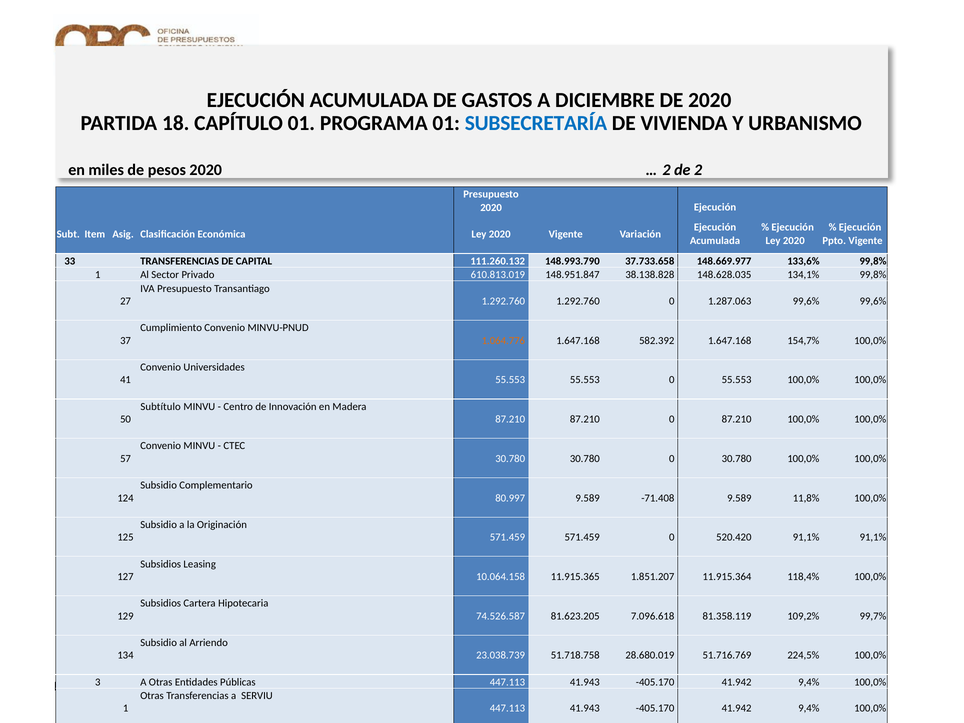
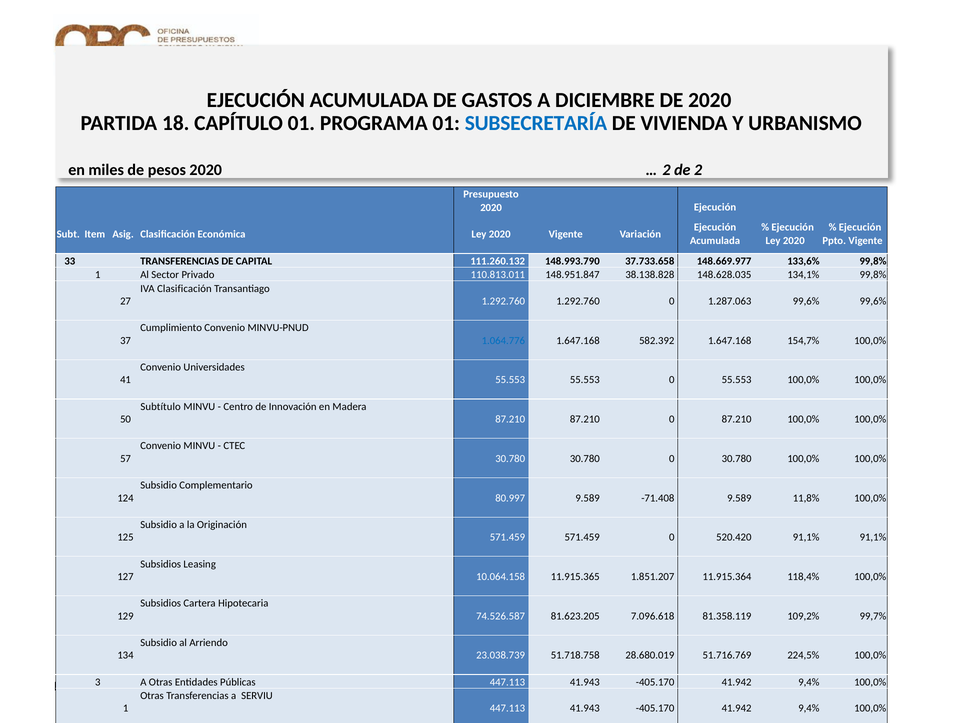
610.813.019: 610.813.019 -> 110.813.011
IVA Presupuesto: Presupuesto -> Clasificación
1.064.776 colour: orange -> blue
